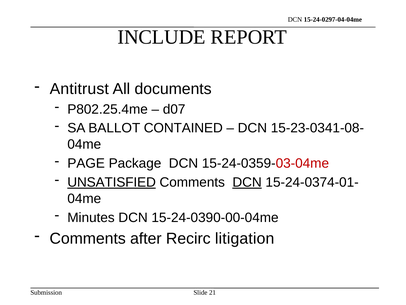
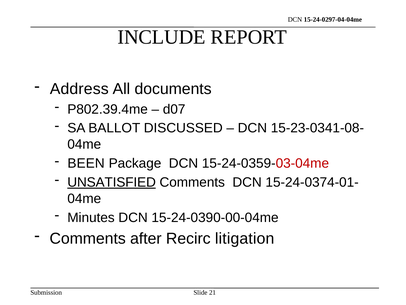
Antitrust: Antitrust -> Address
P802.25.4me: P802.25.4me -> P802.39.4me
CONTAINED: CONTAINED -> DISCUSSED
PAGE: PAGE -> BEEN
DCN at (247, 182) underline: present -> none
